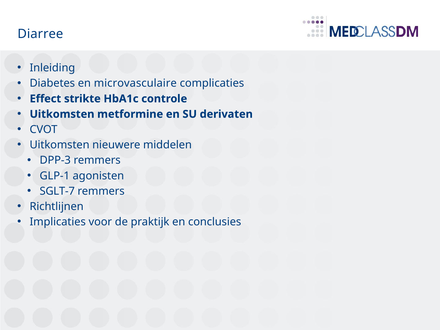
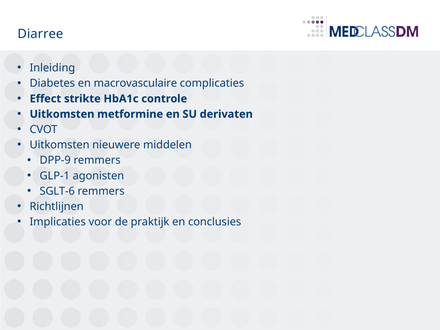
microvasculaire: microvasculaire -> macrovasculaire
DPP-3: DPP-3 -> DPP-9
SGLT-7: SGLT-7 -> SGLT-6
